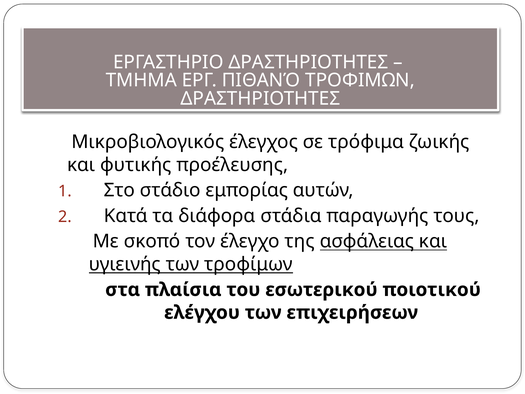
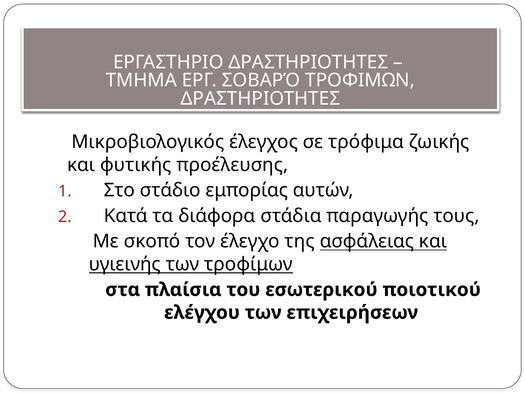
ΠΙΘΑΝΌ: ΠΙΘΑΝΌ -> ΣΟΒΑΡΌ
